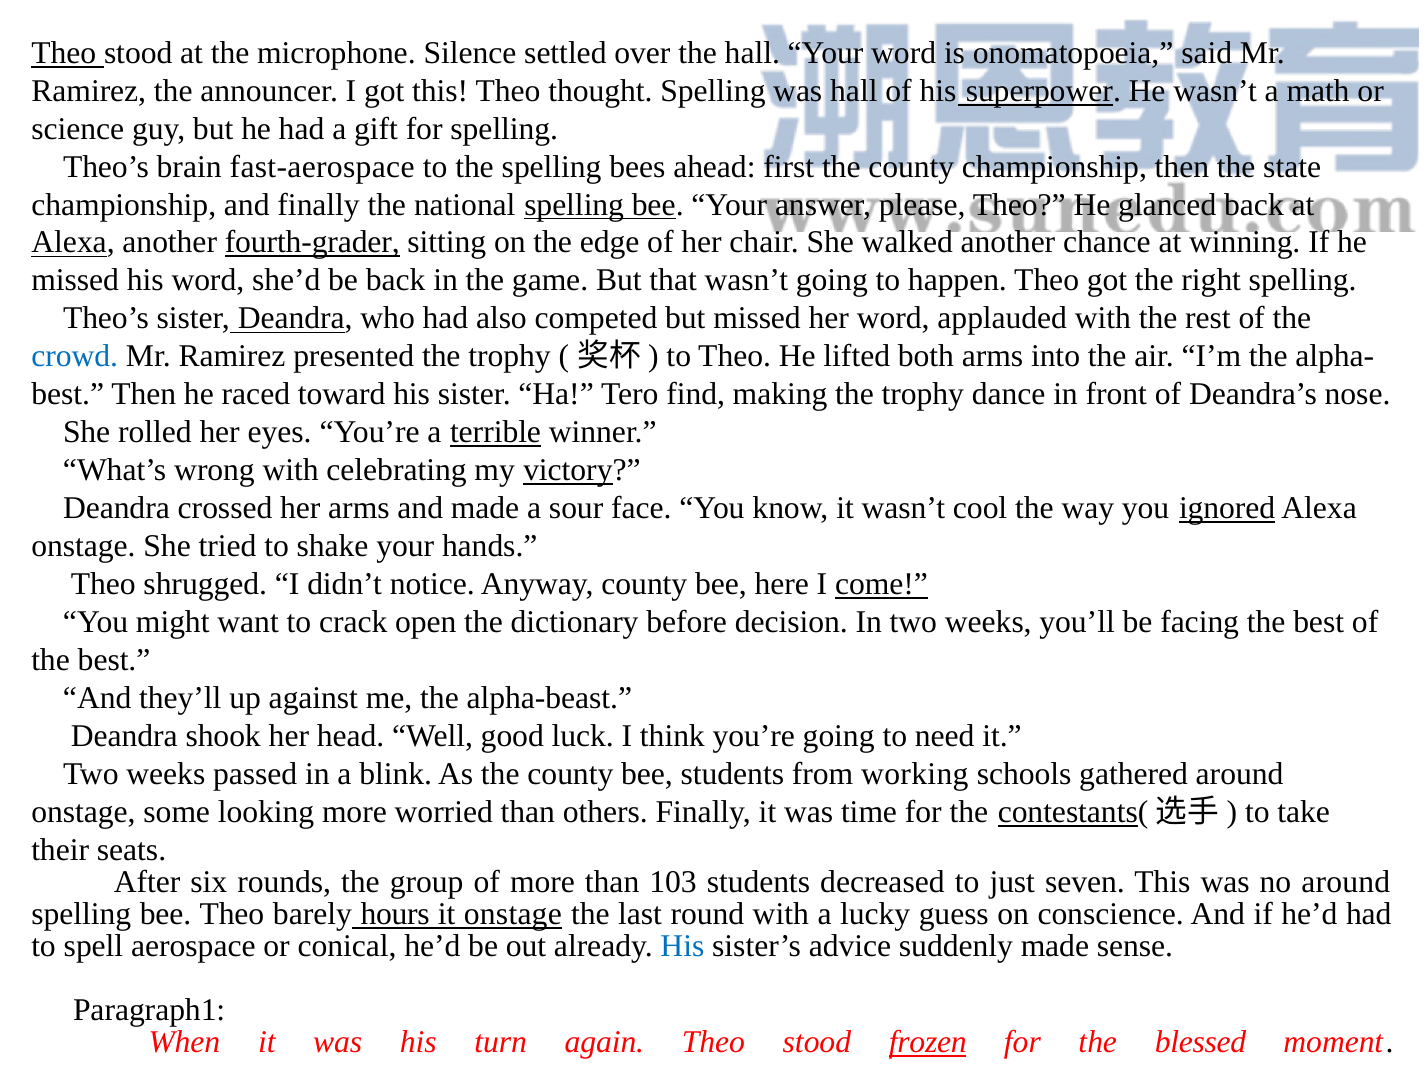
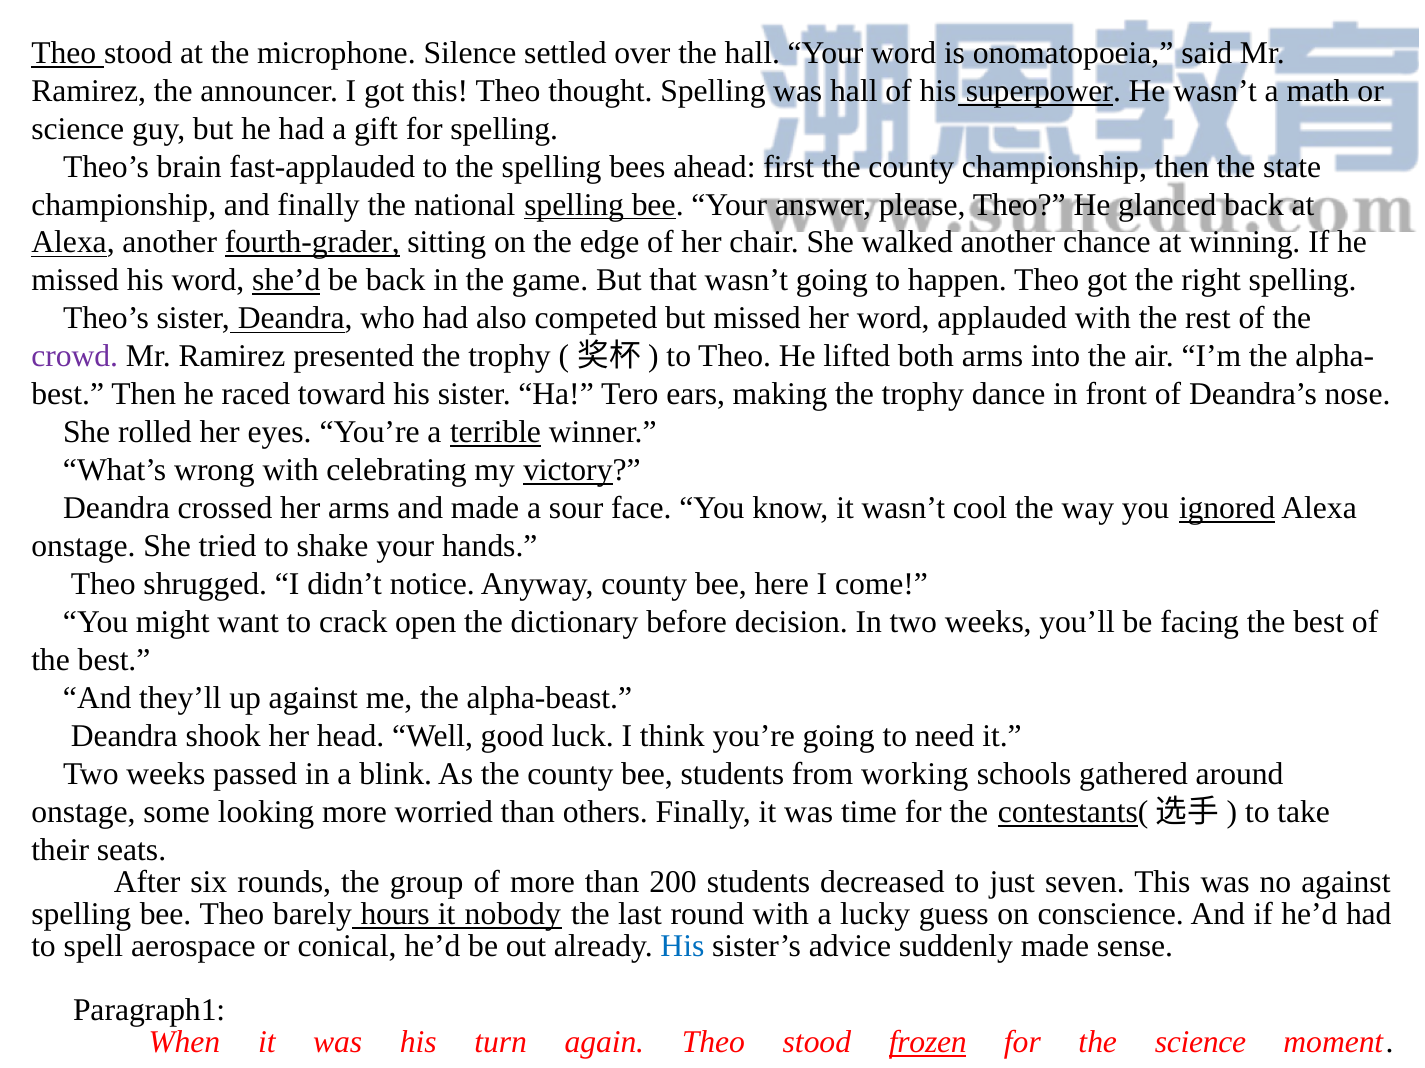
fast-aerospace: fast-aerospace -> fast-applauded
she’d underline: none -> present
crowd colour: blue -> purple
find: find -> ears
come underline: present -> none
103: 103 -> 200
no around: around -> against
it onstage: onstage -> nobody
the blessed: blessed -> science
